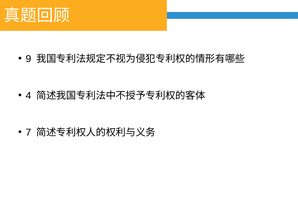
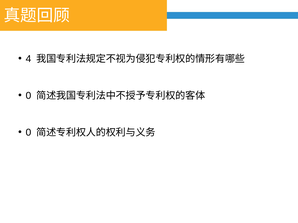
9: 9 -> 4
4 at (28, 96): 4 -> 0
7 at (28, 133): 7 -> 0
